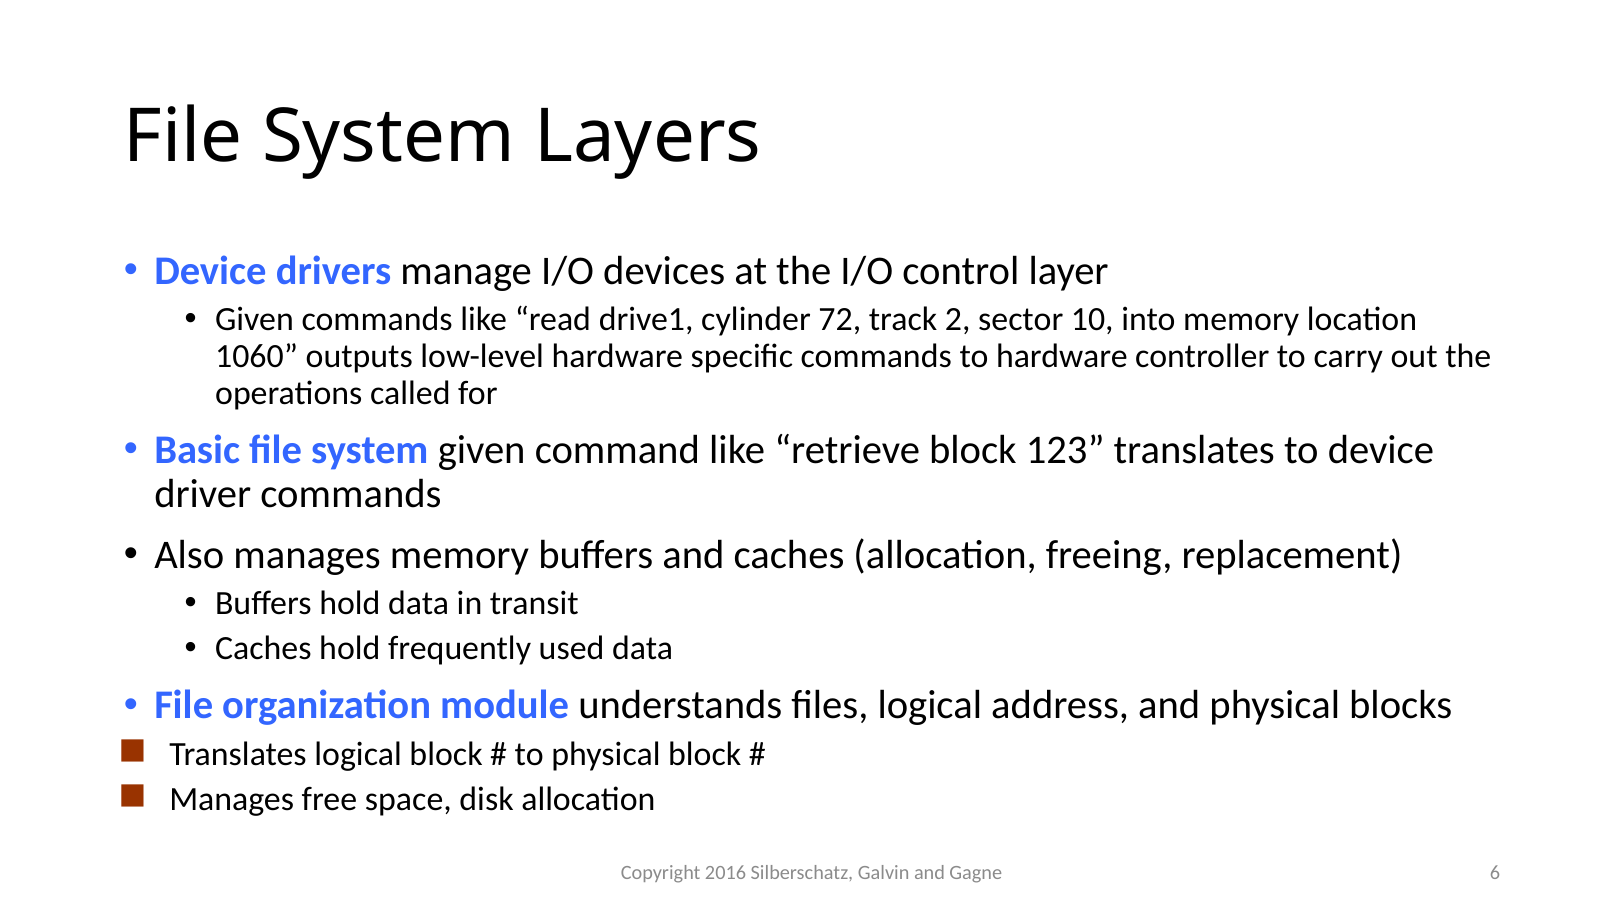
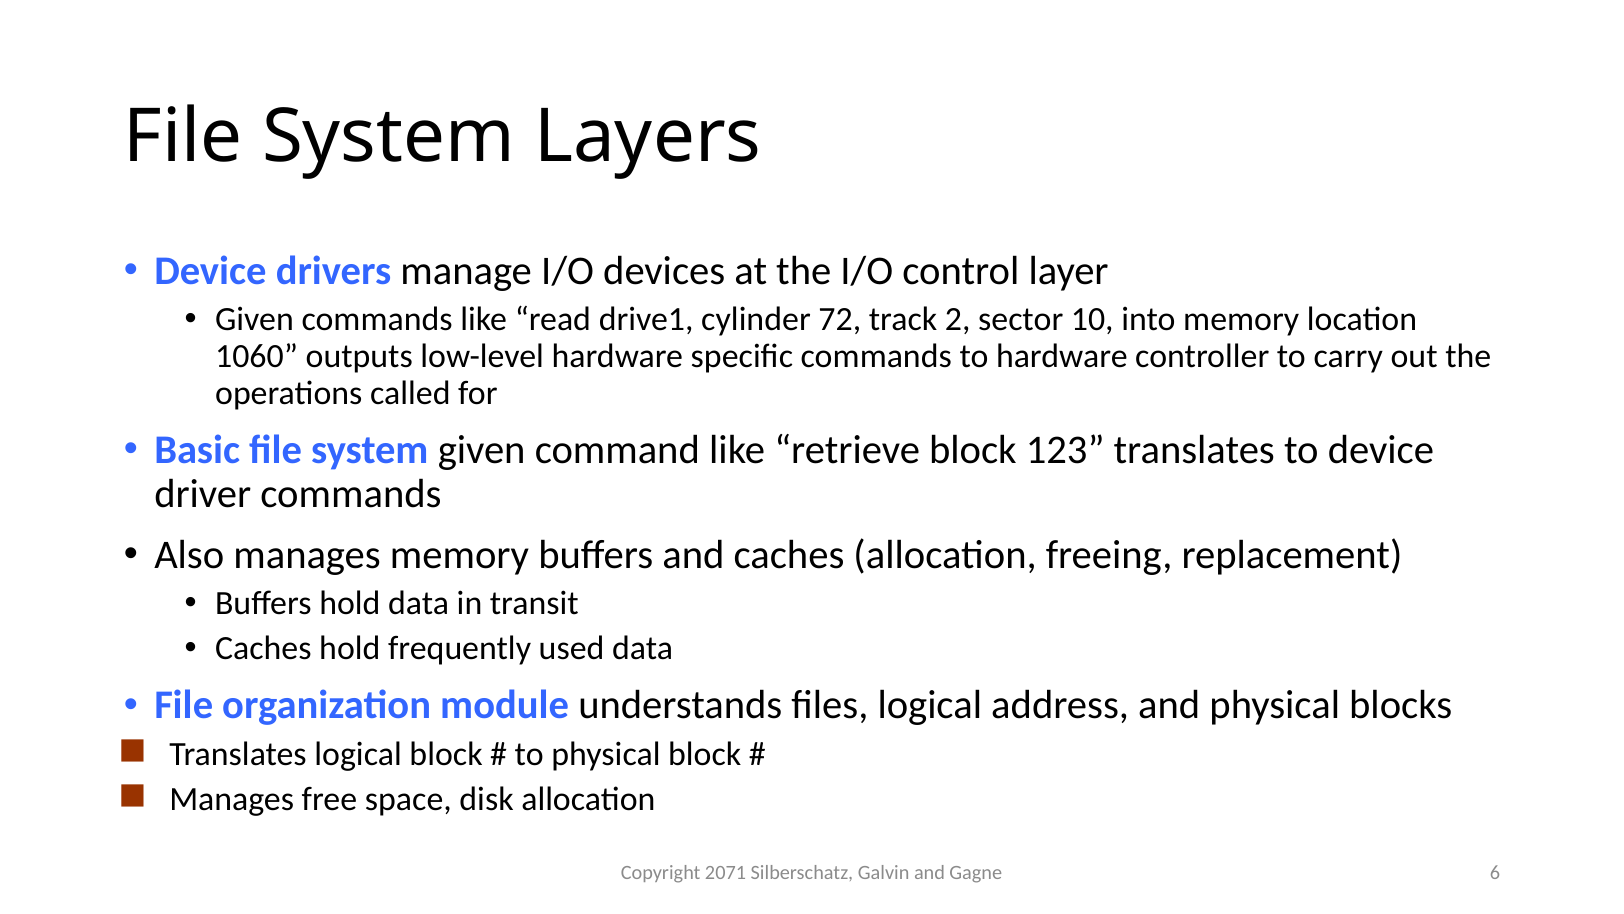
2016: 2016 -> 2071
